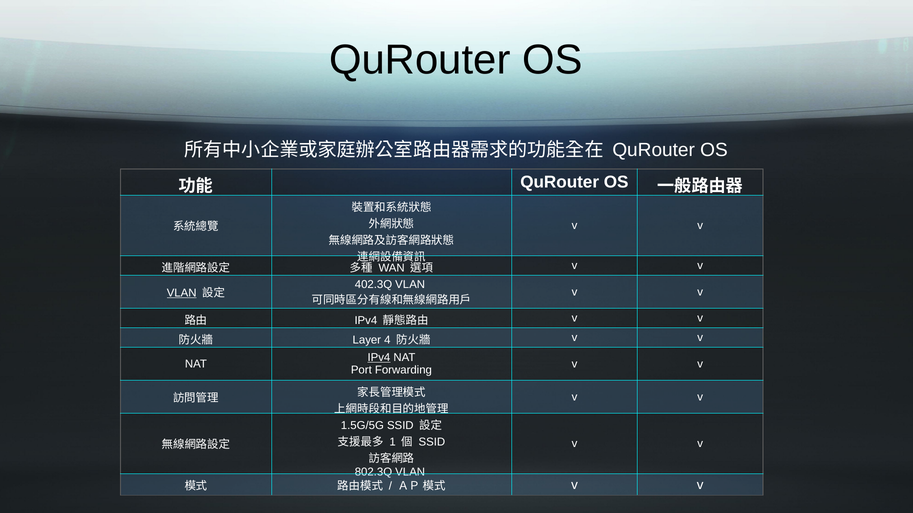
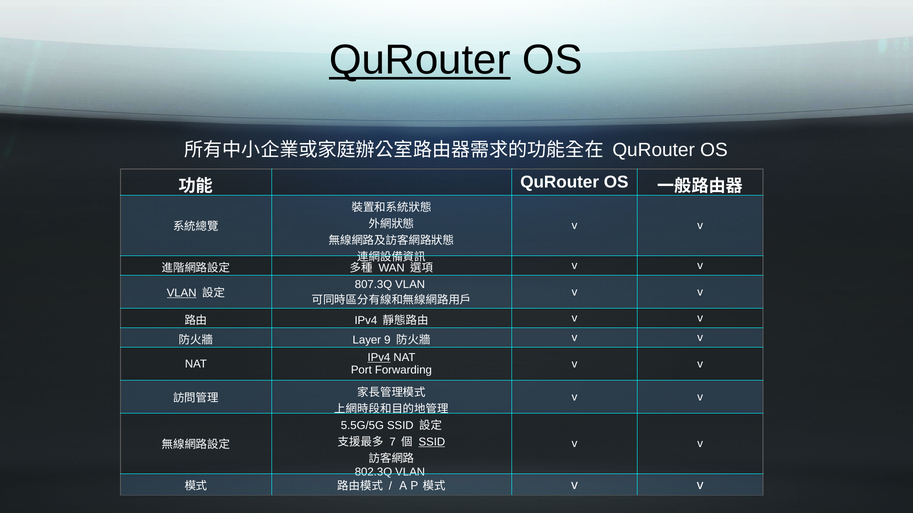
QuRouter at (420, 60) underline: none -> present
402.3Q: 402.3Q -> 807.3Q
4: 4 -> 9
1.5G/5G: 1.5G/5G -> 5.5G/5G
1: 1 -> 7
SSID at (432, 442) underline: none -> present
